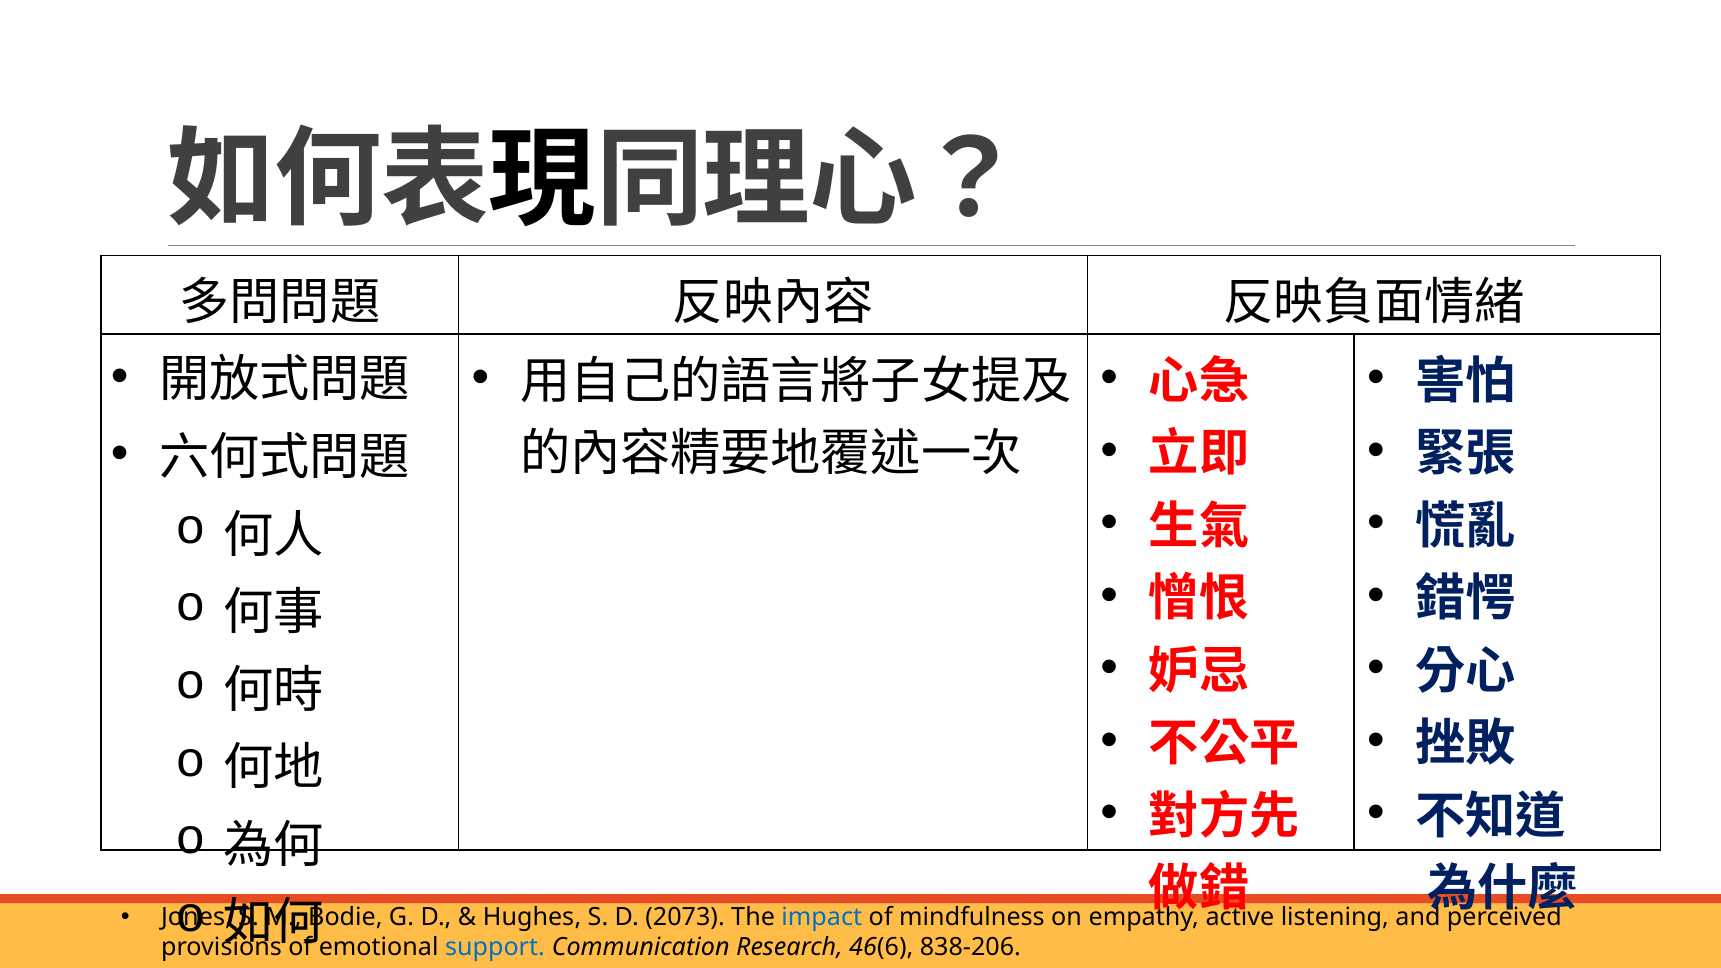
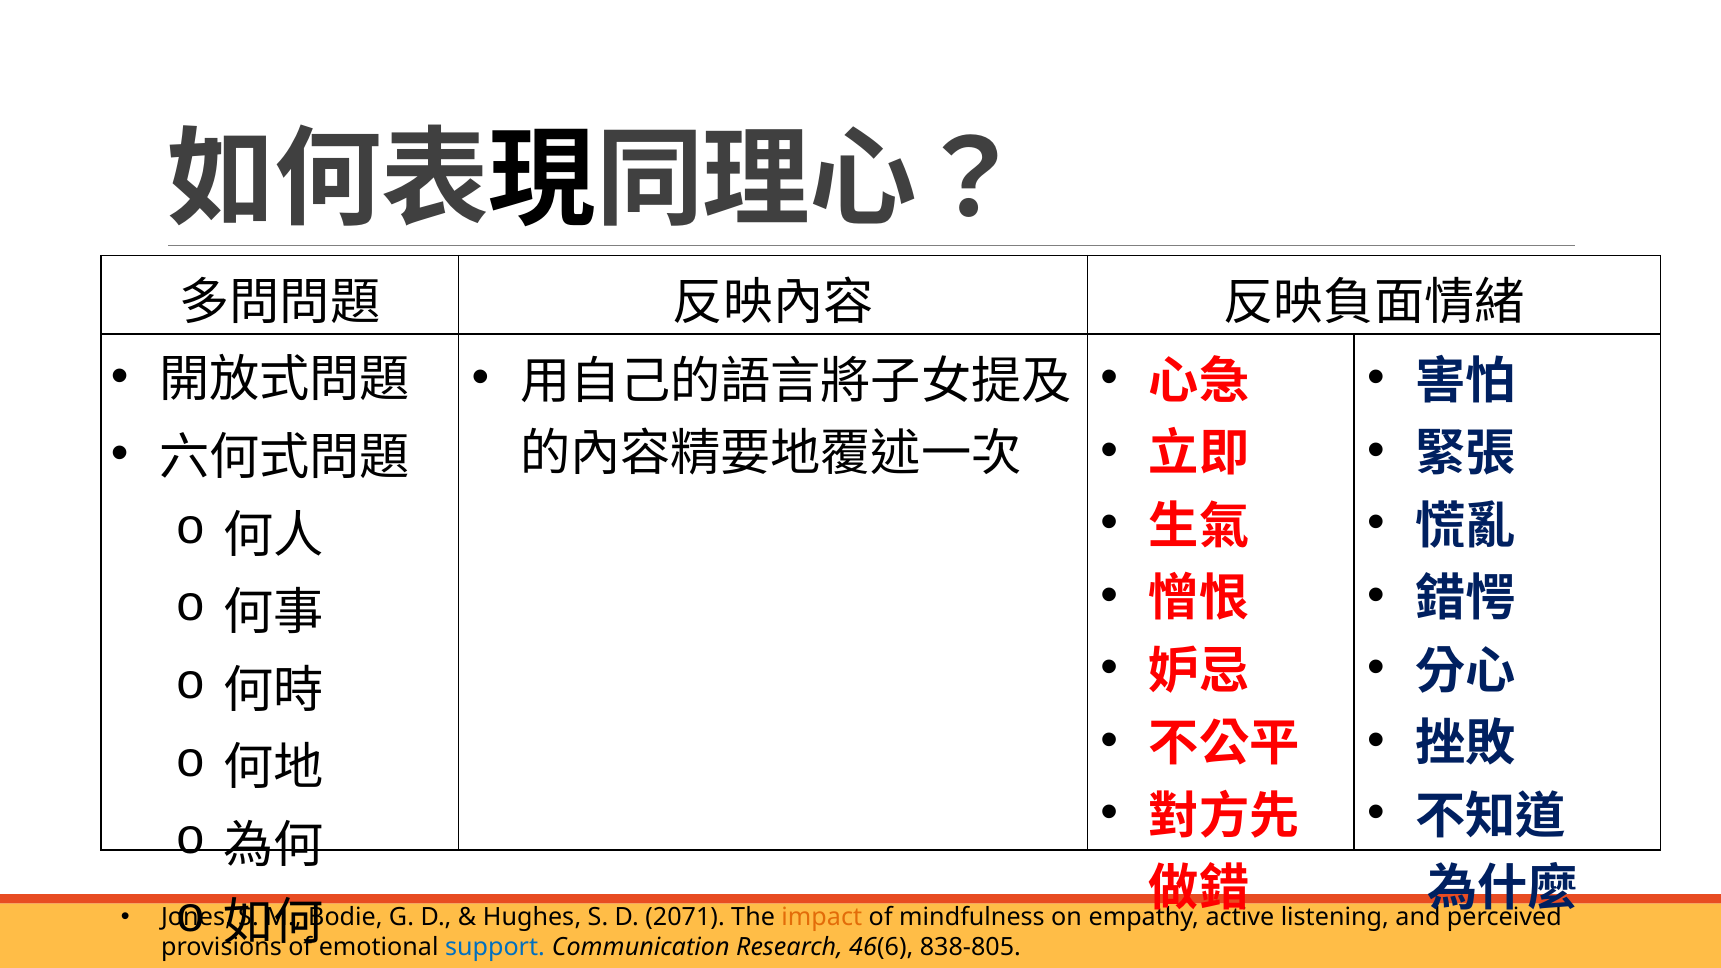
2073: 2073 -> 2071
impact colour: blue -> orange
838-206: 838-206 -> 838-805
